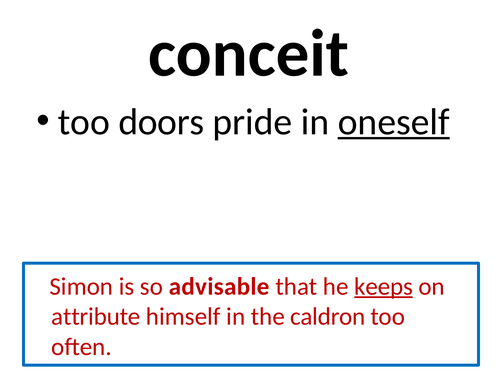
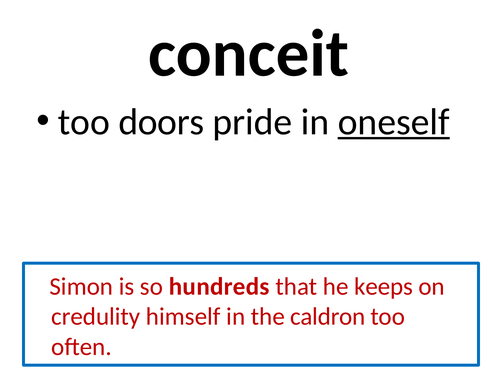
advisable: advisable -> hundreds
keeps underline: present -> none
attribute: attribute -> credulity
